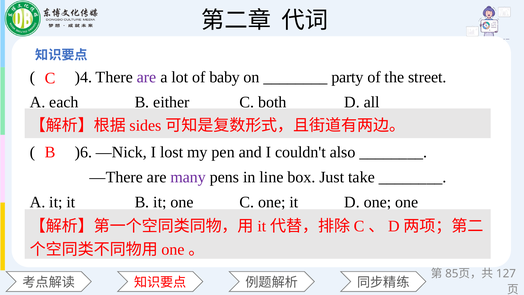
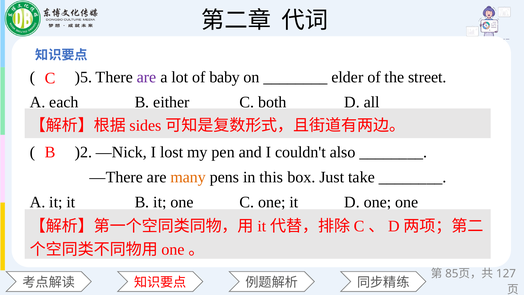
)4: )4 -> )5
party: party -> elder
)6: )6 -> )2
many colour: purple -> orange
line: line -> this
